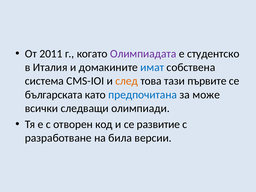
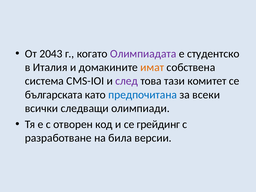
2011: 2011 -> 2043
имат colour: blue -> orange
след colour: orange -> purple
първите: първите -> комитет
може: може -> всеки
развитие: развитие -> грейдинг
